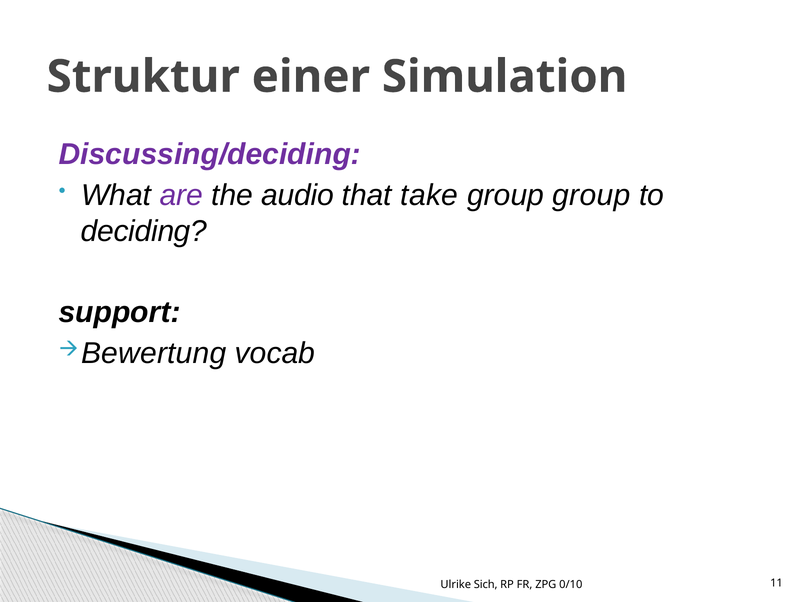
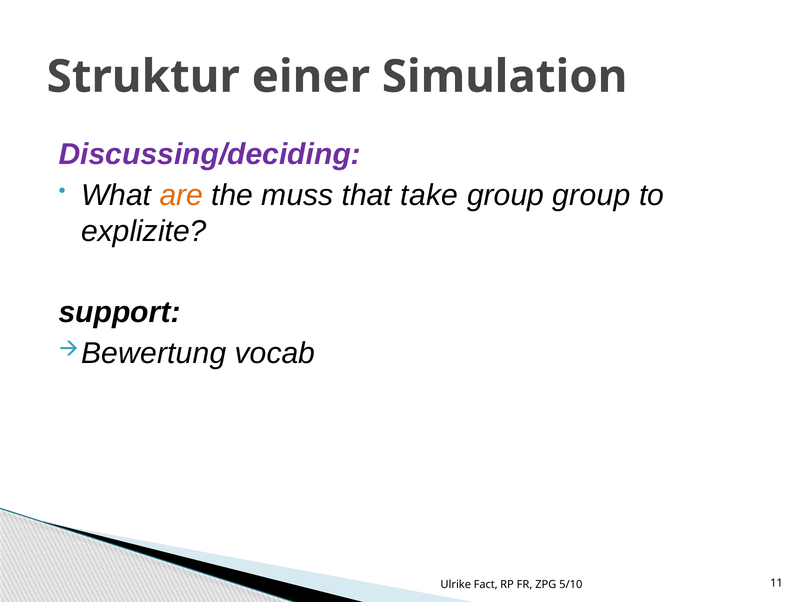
are colour: purple -> orange
audio: audio -> muss
deciding: deciding -> explizite
Sich: Sich -> Fact
0/10: 0/10 -> 5/10
